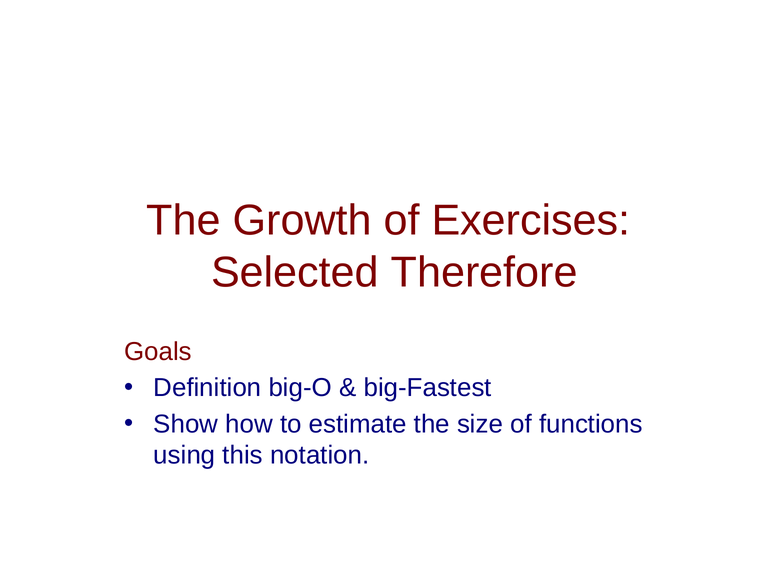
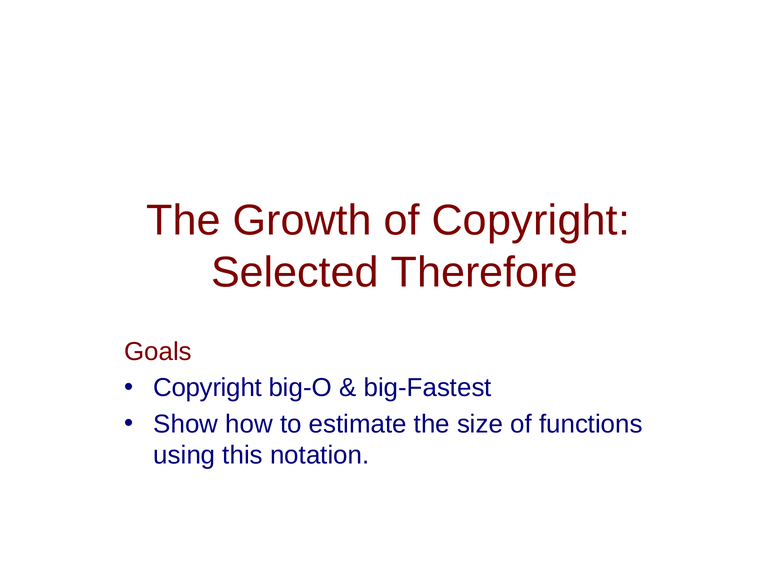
of Exercises: Exercises -> Copyright
Definition at (207, 388): Definition -> Copyright
